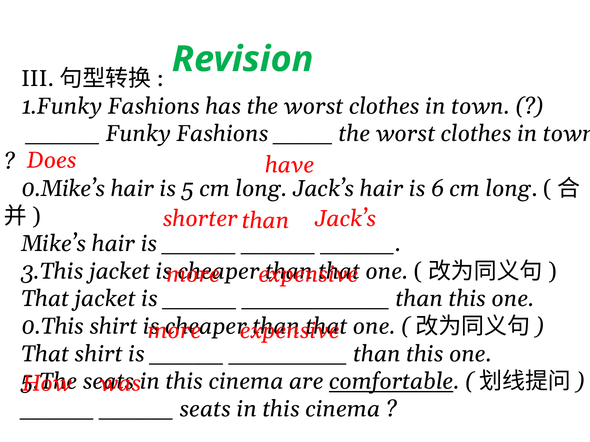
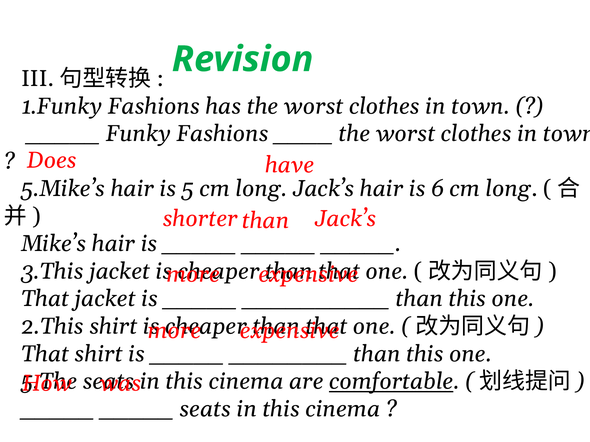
0.Mike’s: 0.Mike’s -> 5.Mike’s
0.This: 0.This -> 2.This
